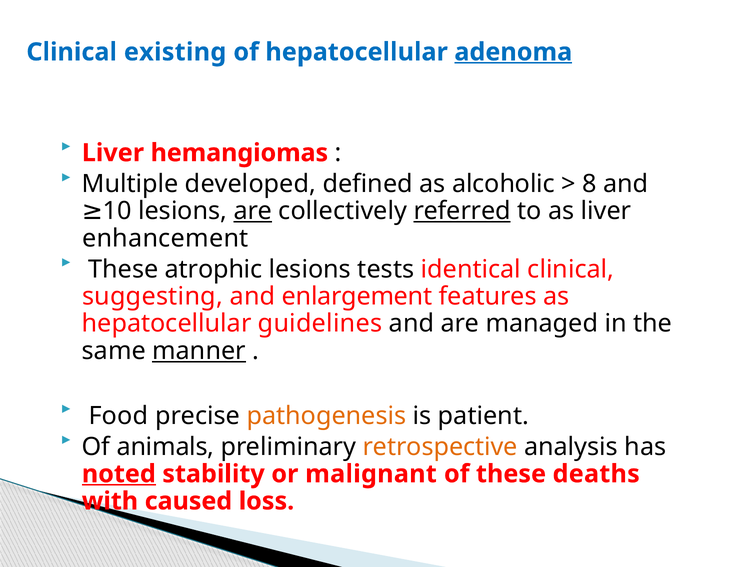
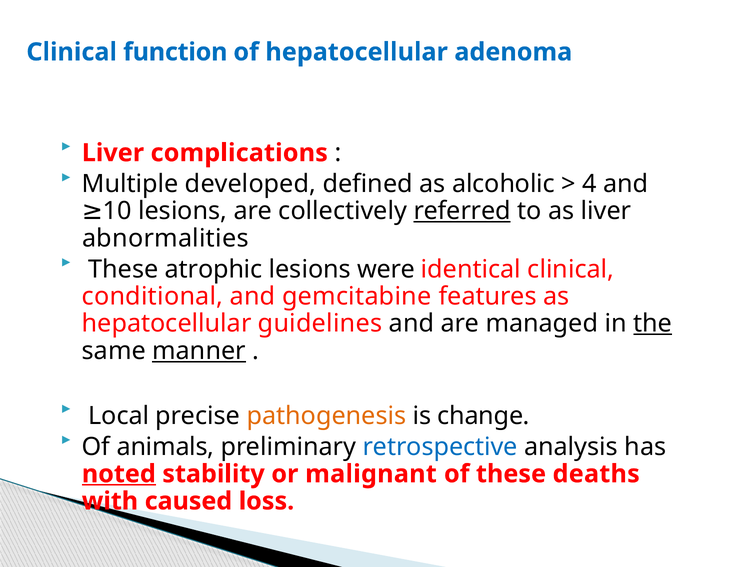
existing: existing -> function
adenoma underline: present -> none
hemangiomas: hemangiomas -> complications
8: 8 -> 4
are at (253, 211) underline: present -> none
enhancement: enhancement -> abnormalities
tests: tests -> were
suggesting: suggesting -> conditional
enlargement: enlargement -> gemcitabine
the underline: none -> present
Food: Food -> Local
patient: patient -> change
retrospective colour: orange -> blue
